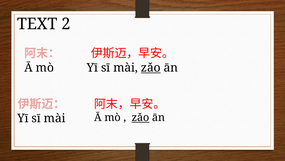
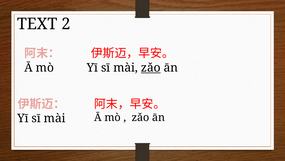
zǎo at (141, 117) underline: present -> none
